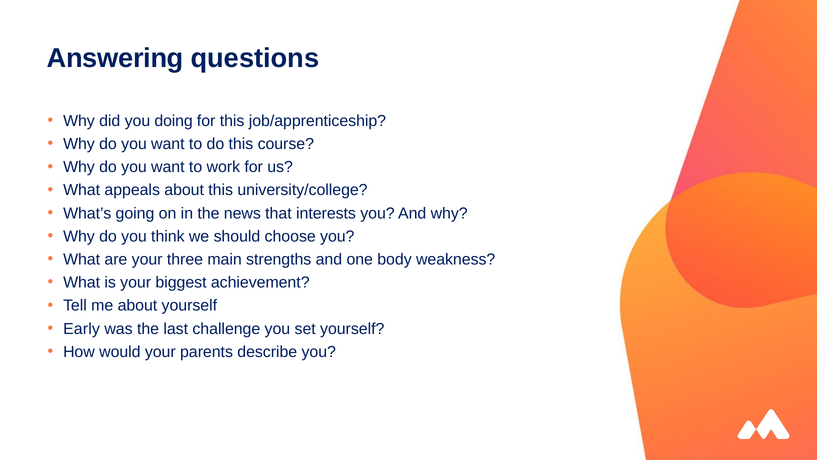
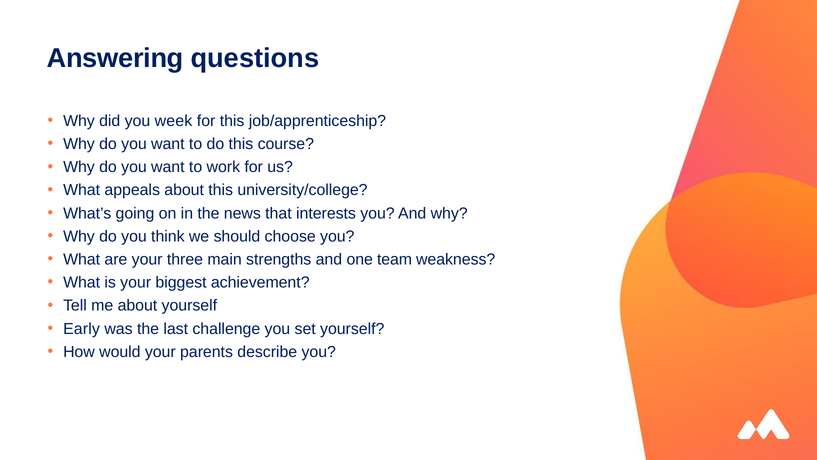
doing: doing -> week
body: body -> team
